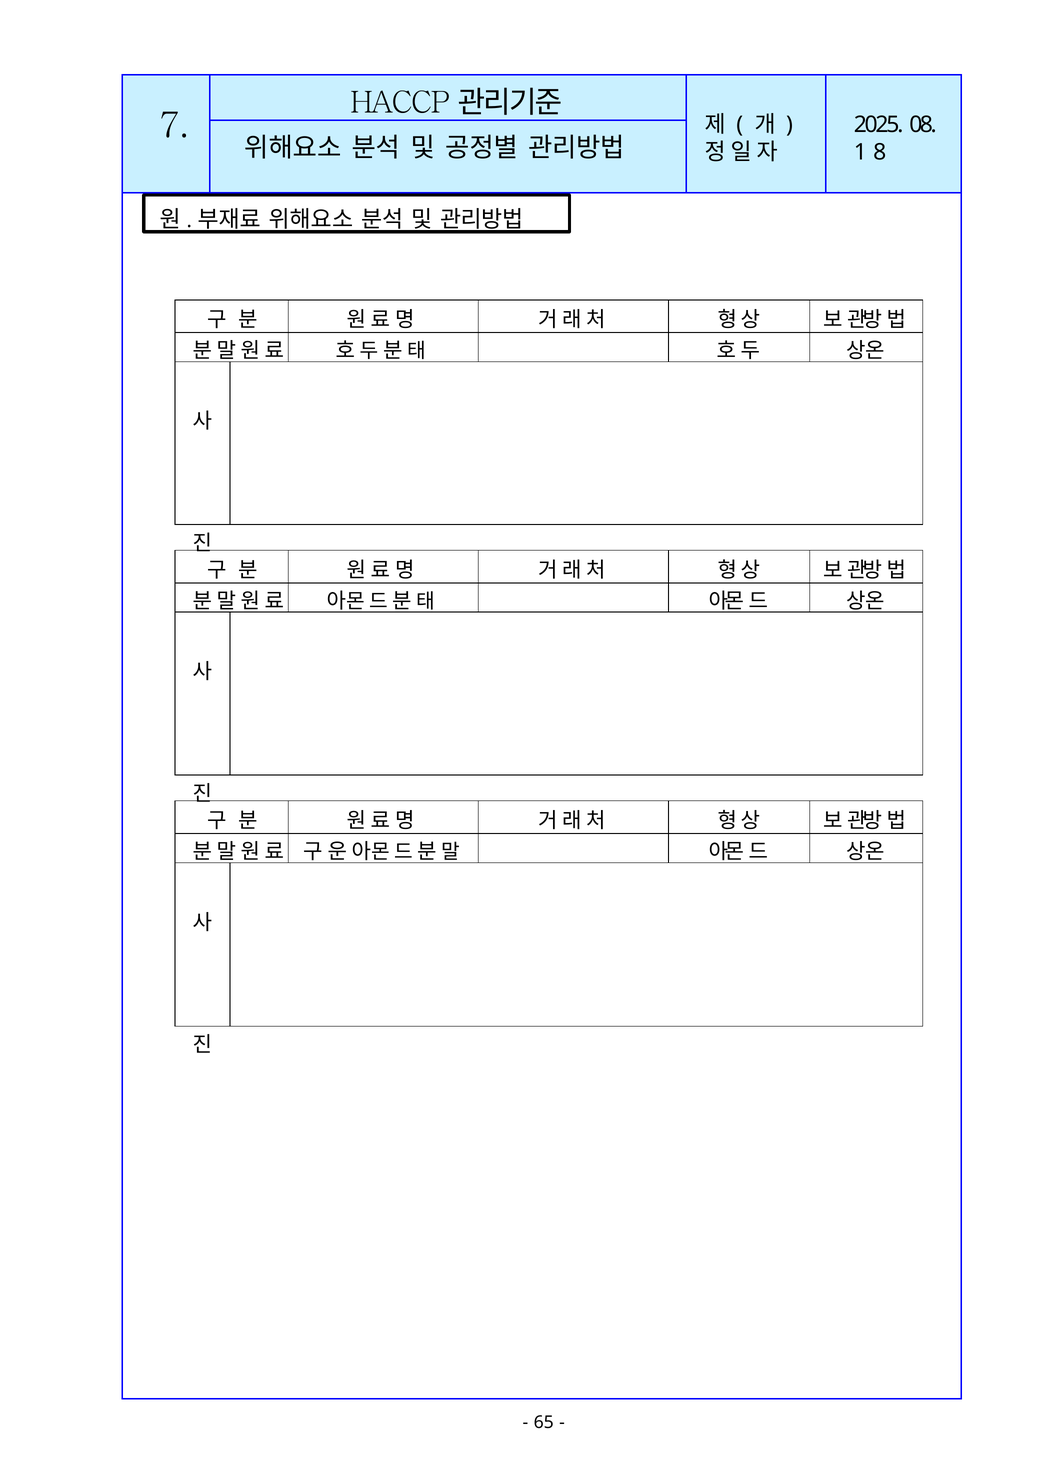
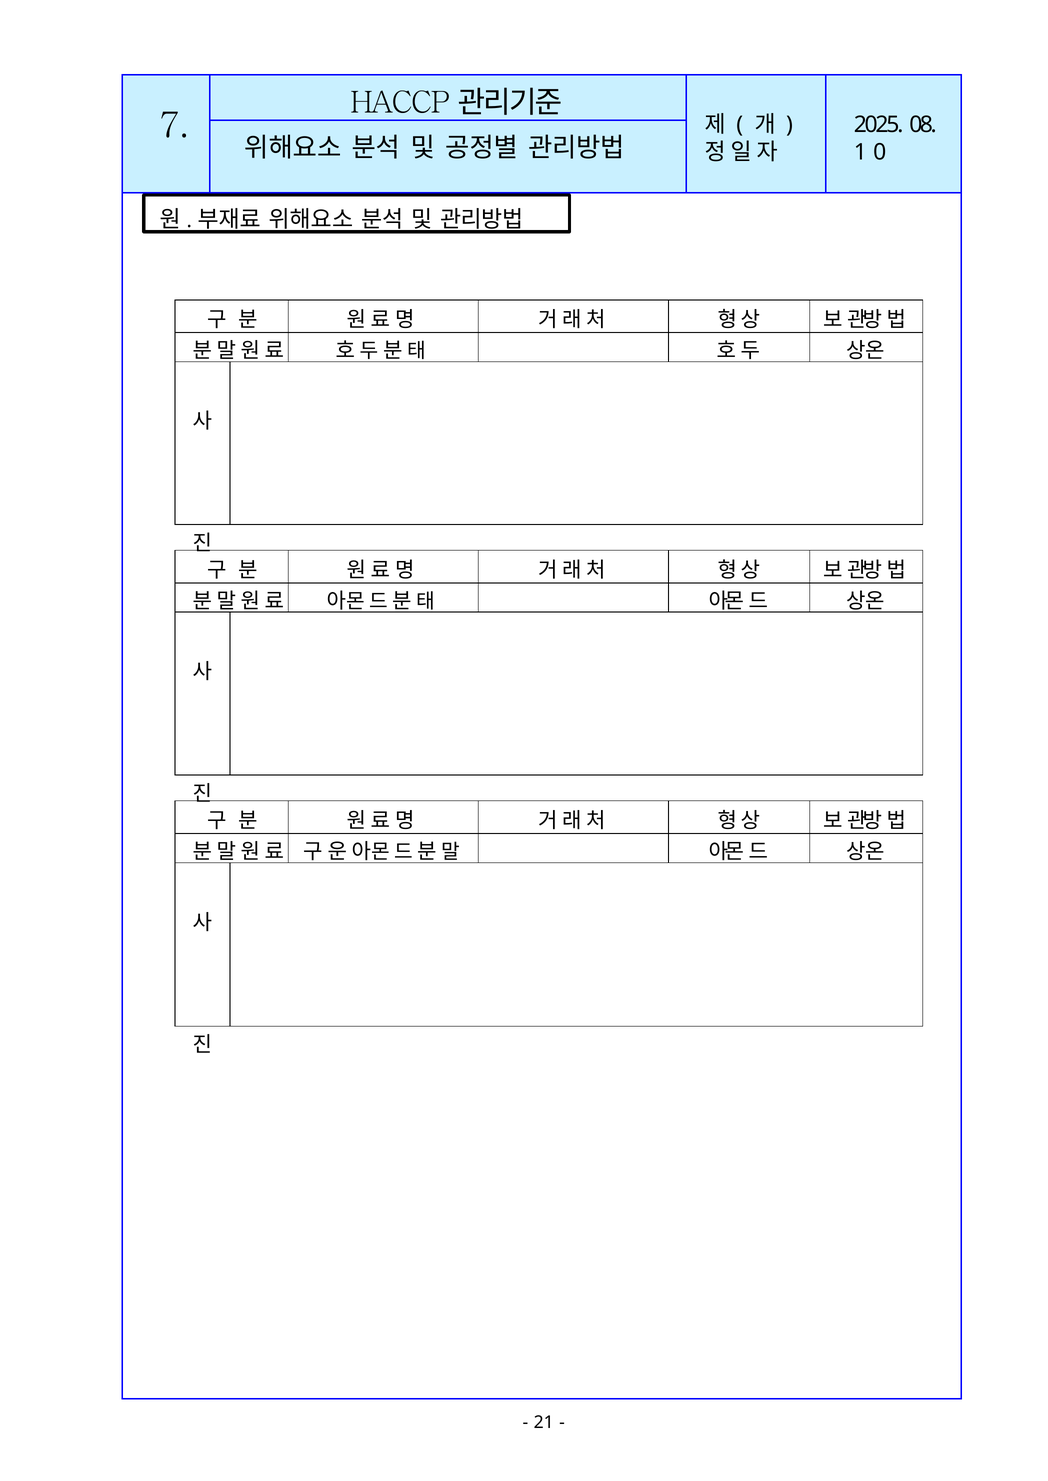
8: 8 -> 0
65: 65 -> 21
